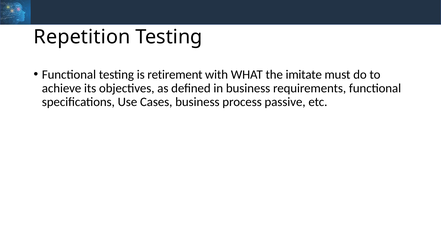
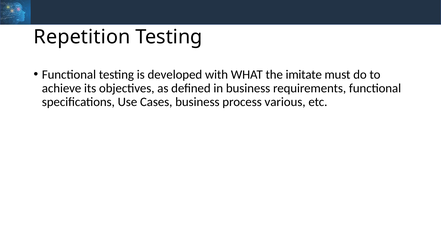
retirement: retirement -> developed
passive: passive -> various
